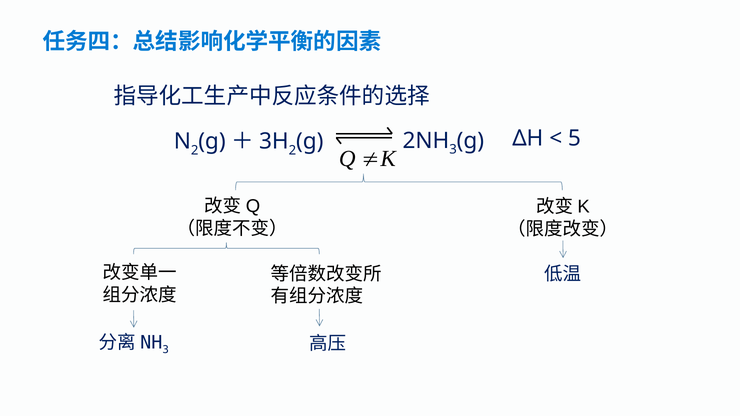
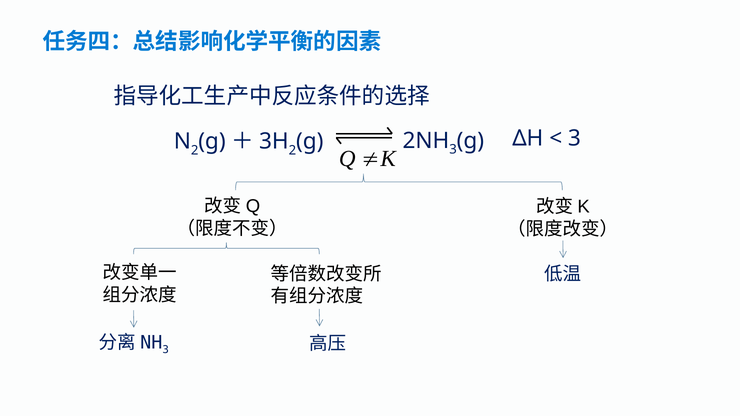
5 at (574, 139): 5 -> 3
